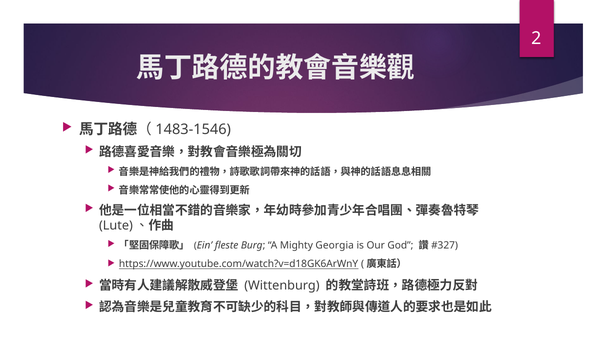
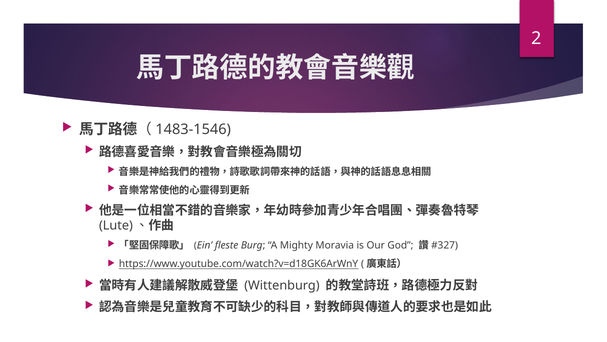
Georgia: Georgia -> Moravia
